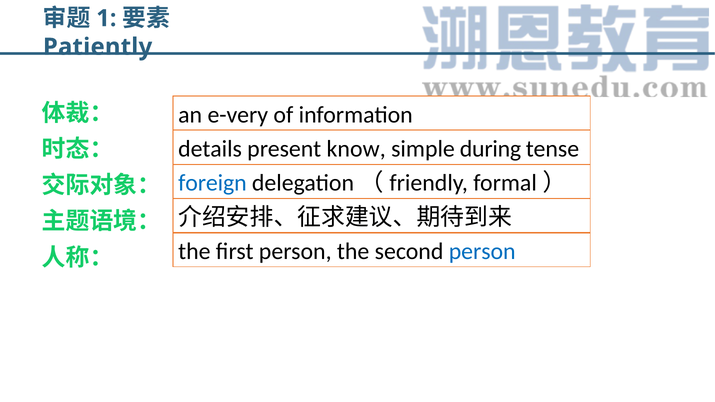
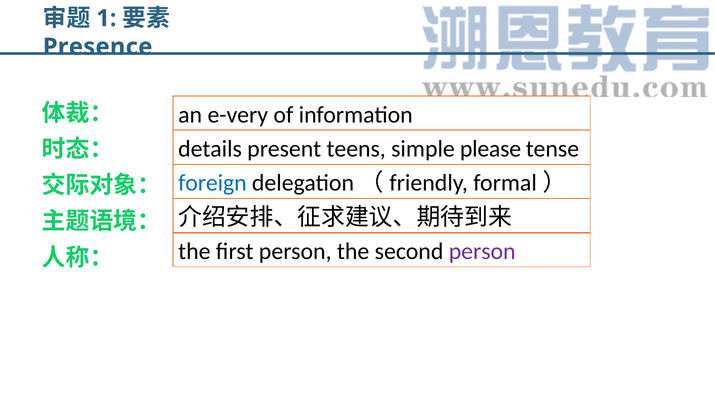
Patiently: Patiently -> Presence
know: know -> teens
during: during -> please
person at (482, 252) colour: blue -> purple
